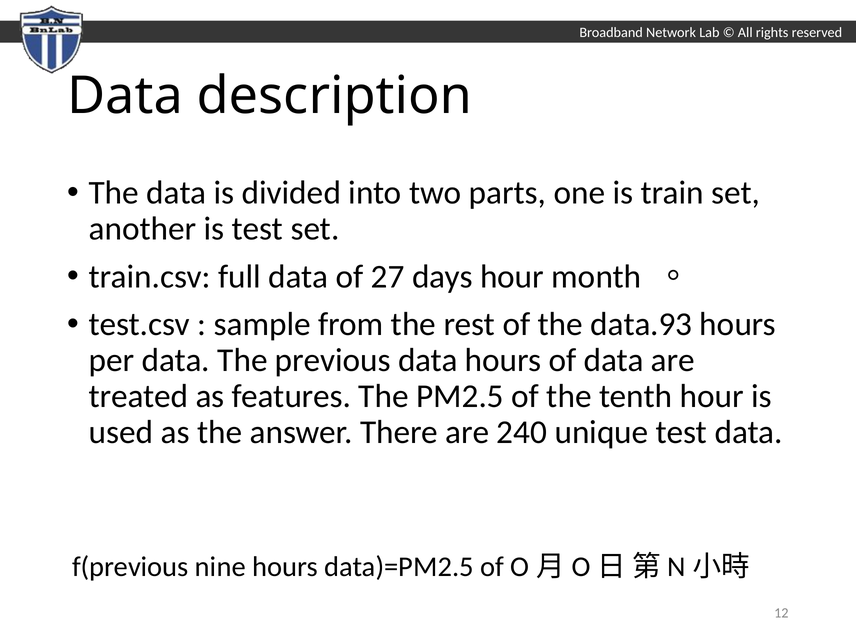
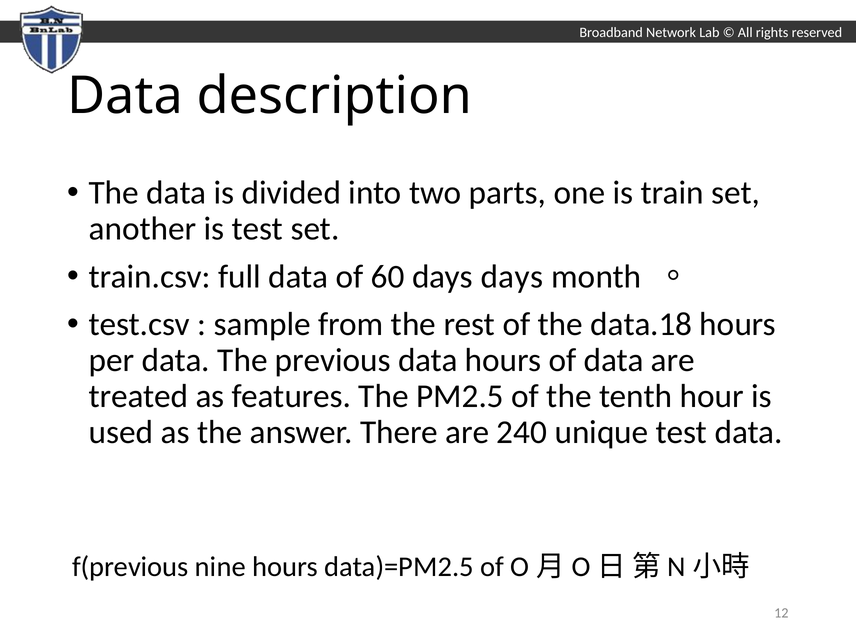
27: 27 -> 60
days hour: hour -> days
data.93: data.93 -> data.18
